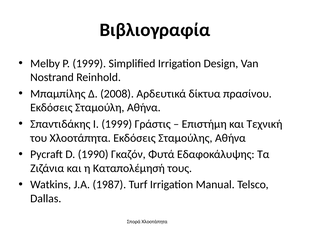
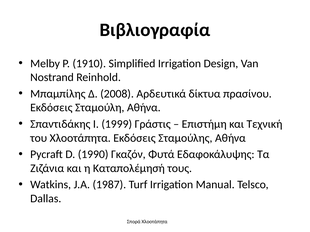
P 1999: 1999 -> 1910
